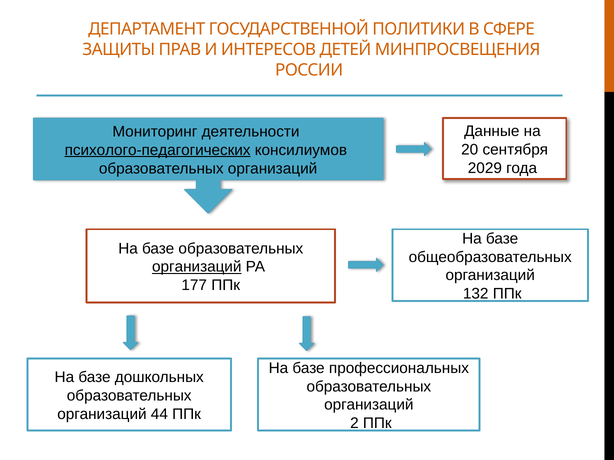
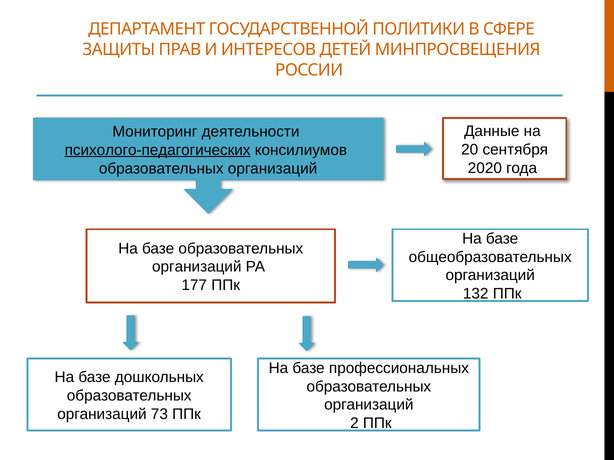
2029: 2029 -> 2020
организаций at (197, 267) underline: present -> none
44: 44 -> 73
